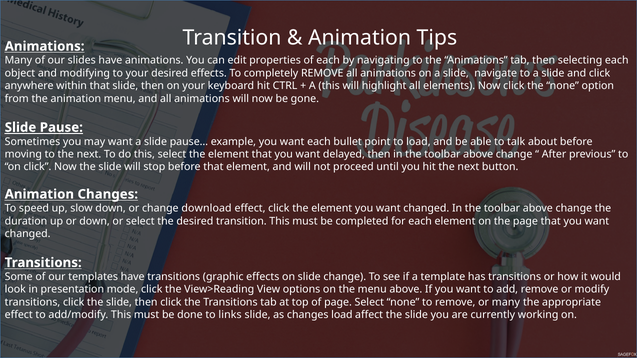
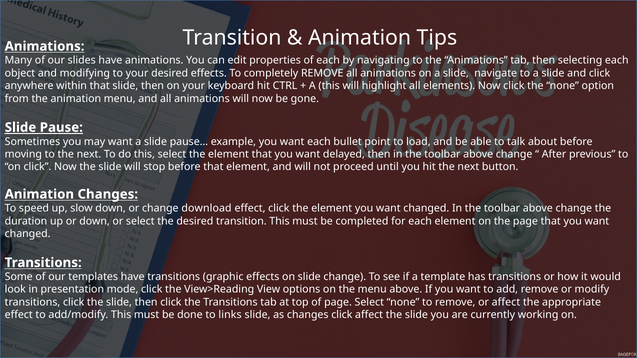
or many: many -> affect
changes load: load -> click
